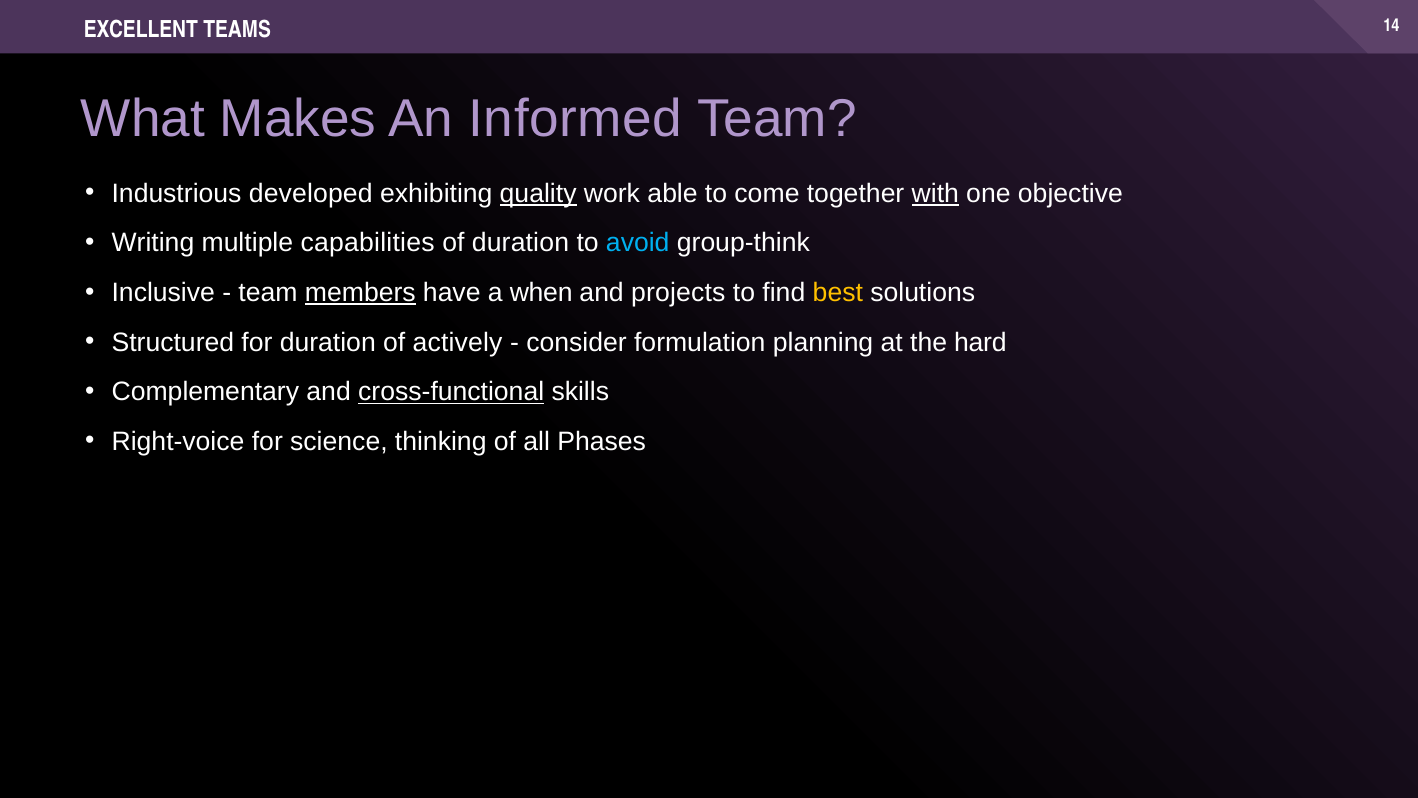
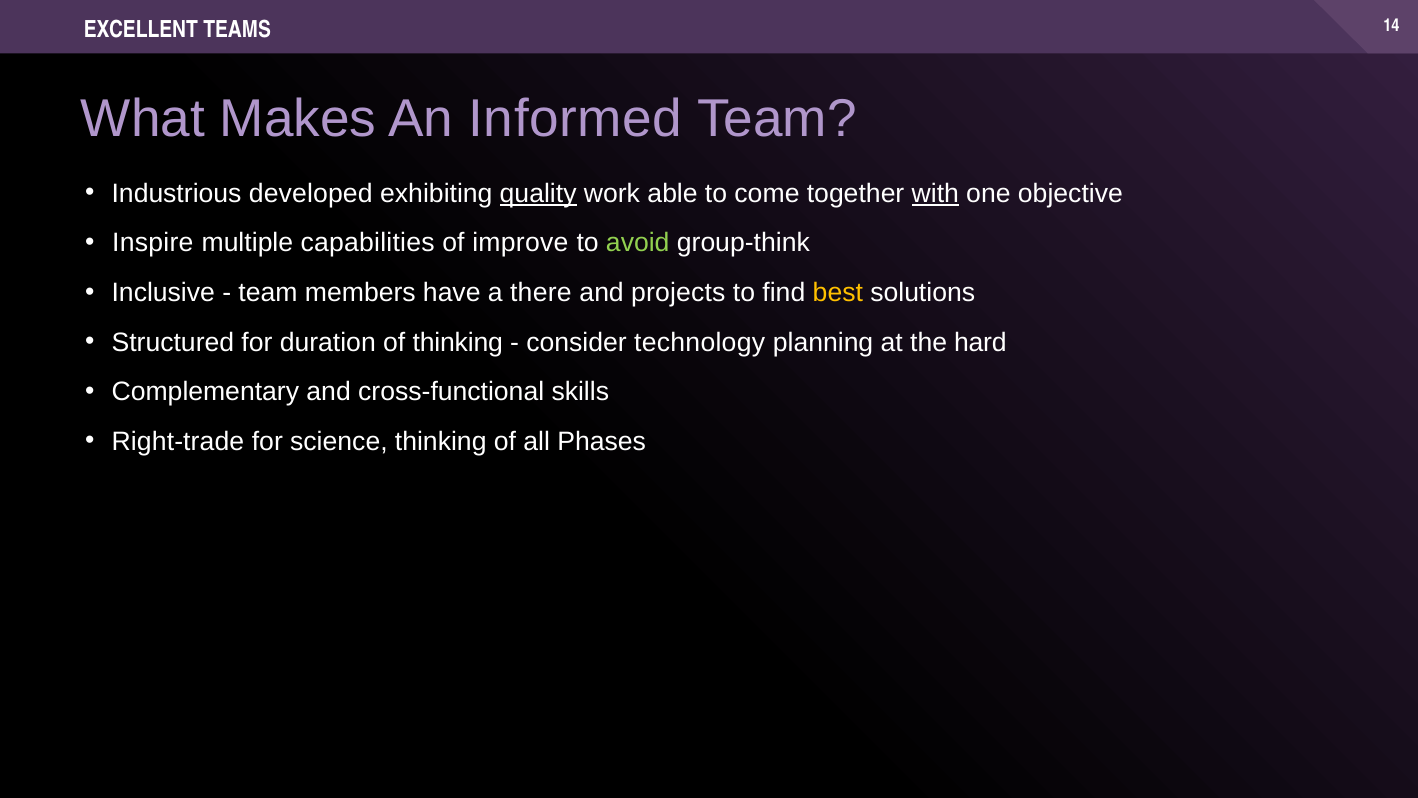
Writing: Writing -> Inspire
of duration: duration -> improve
avoid colour: light blue -> light green
members underline: present -> none
when: when -> there
of actively: actively -> thinking
formulation: formulation -> technology
cross-functional underline: present -> none
Right-voice: Right-voice -> Right-trade
